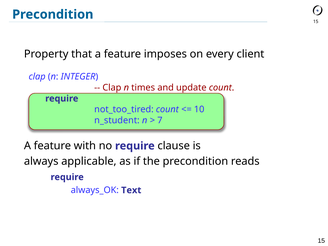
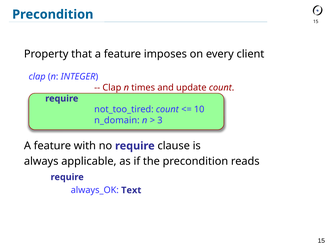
n_student: n_student -> n_domain
7: 7 -> 3
